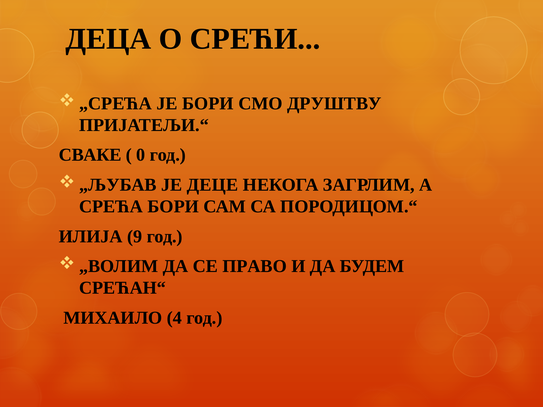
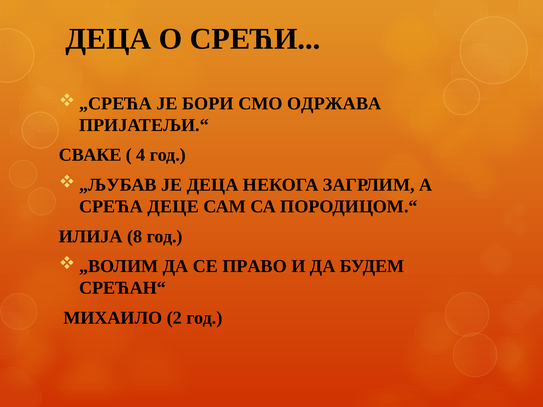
ДРУШТВУ: ДРУШТВУ -> ОДРЖАВА
0: 0 -> 4
ЈЕ ДЕЦЕ: ДЕЦЕ -> ДЕЦА
СРЕЋА БОРИ: БОРИ -> ДЕЦЕ
9: 9 -> 8
4: 4 -> 2
